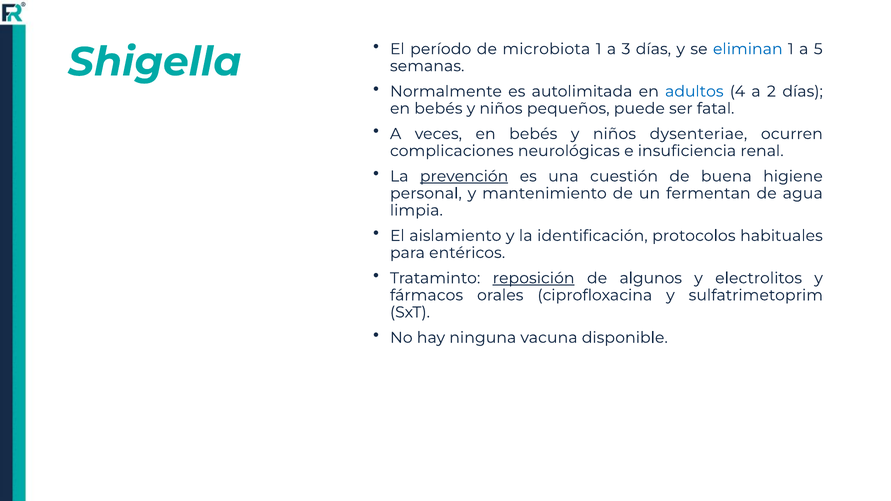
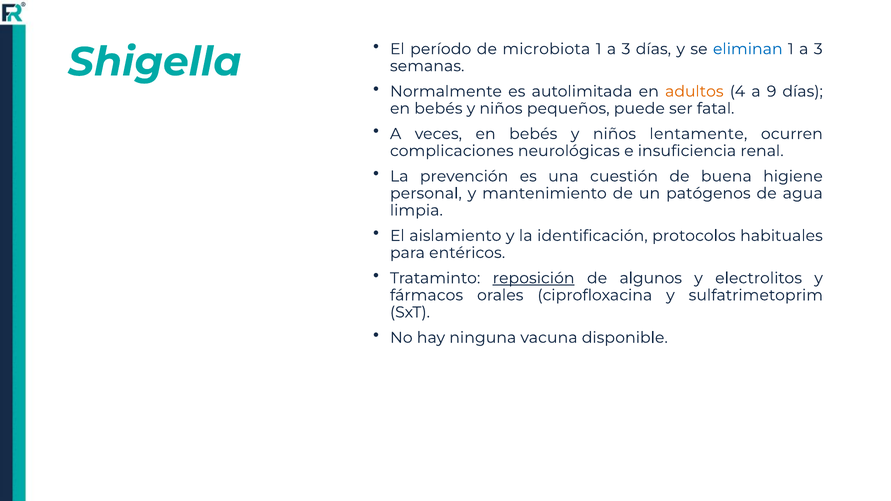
5 at (818, 49): 5 -> 3
adultos colour: blue -> orange
2: 2 -> 9
dysenteriae: dysenteriae -> lentamente
prevención underline: present -> none
fermentan: fermentan -> patógenos
